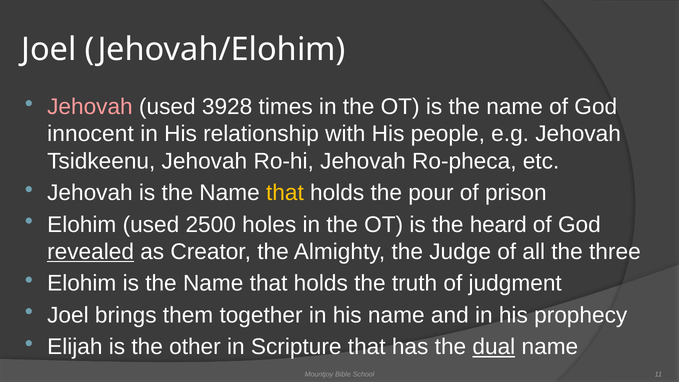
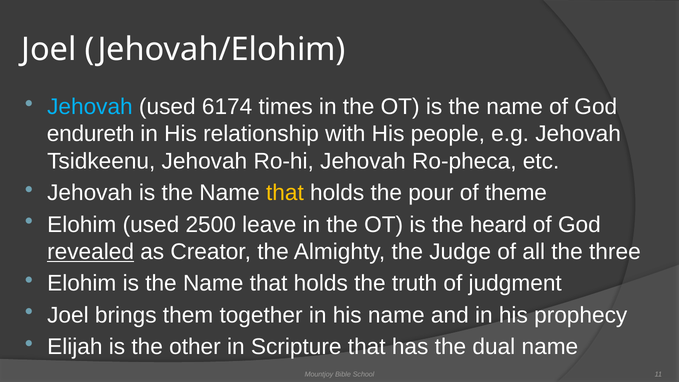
Jehovah at (90, 107) colour: pink -> light blue
3928: 3928 -> 6174
innocent: innocent -> endureth
prison: prison -> theme
holes: holes -> leave
dual underline: present -> none
